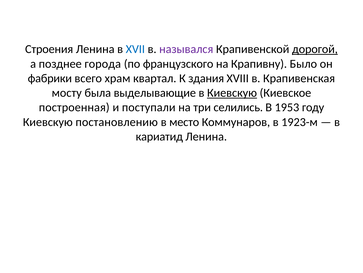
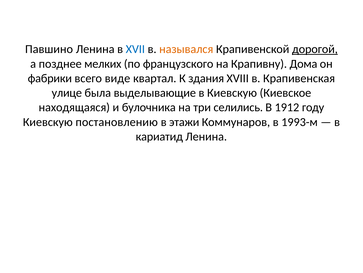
Строения: Строения -> Павшино
назывался colour: purple -> orange
города: города -> мелких
Было: Было -> Дома
храм: храм -> виде
мосту: мосту -> улице
Киевскую at (232, 93) underline: present -> none
построенная: построенная -> находящаяся
поступали: поступали -> булочника
1953: 1953 -> 1912
место: место -> этажи
1923-м: 1923-м -> 1993-м
